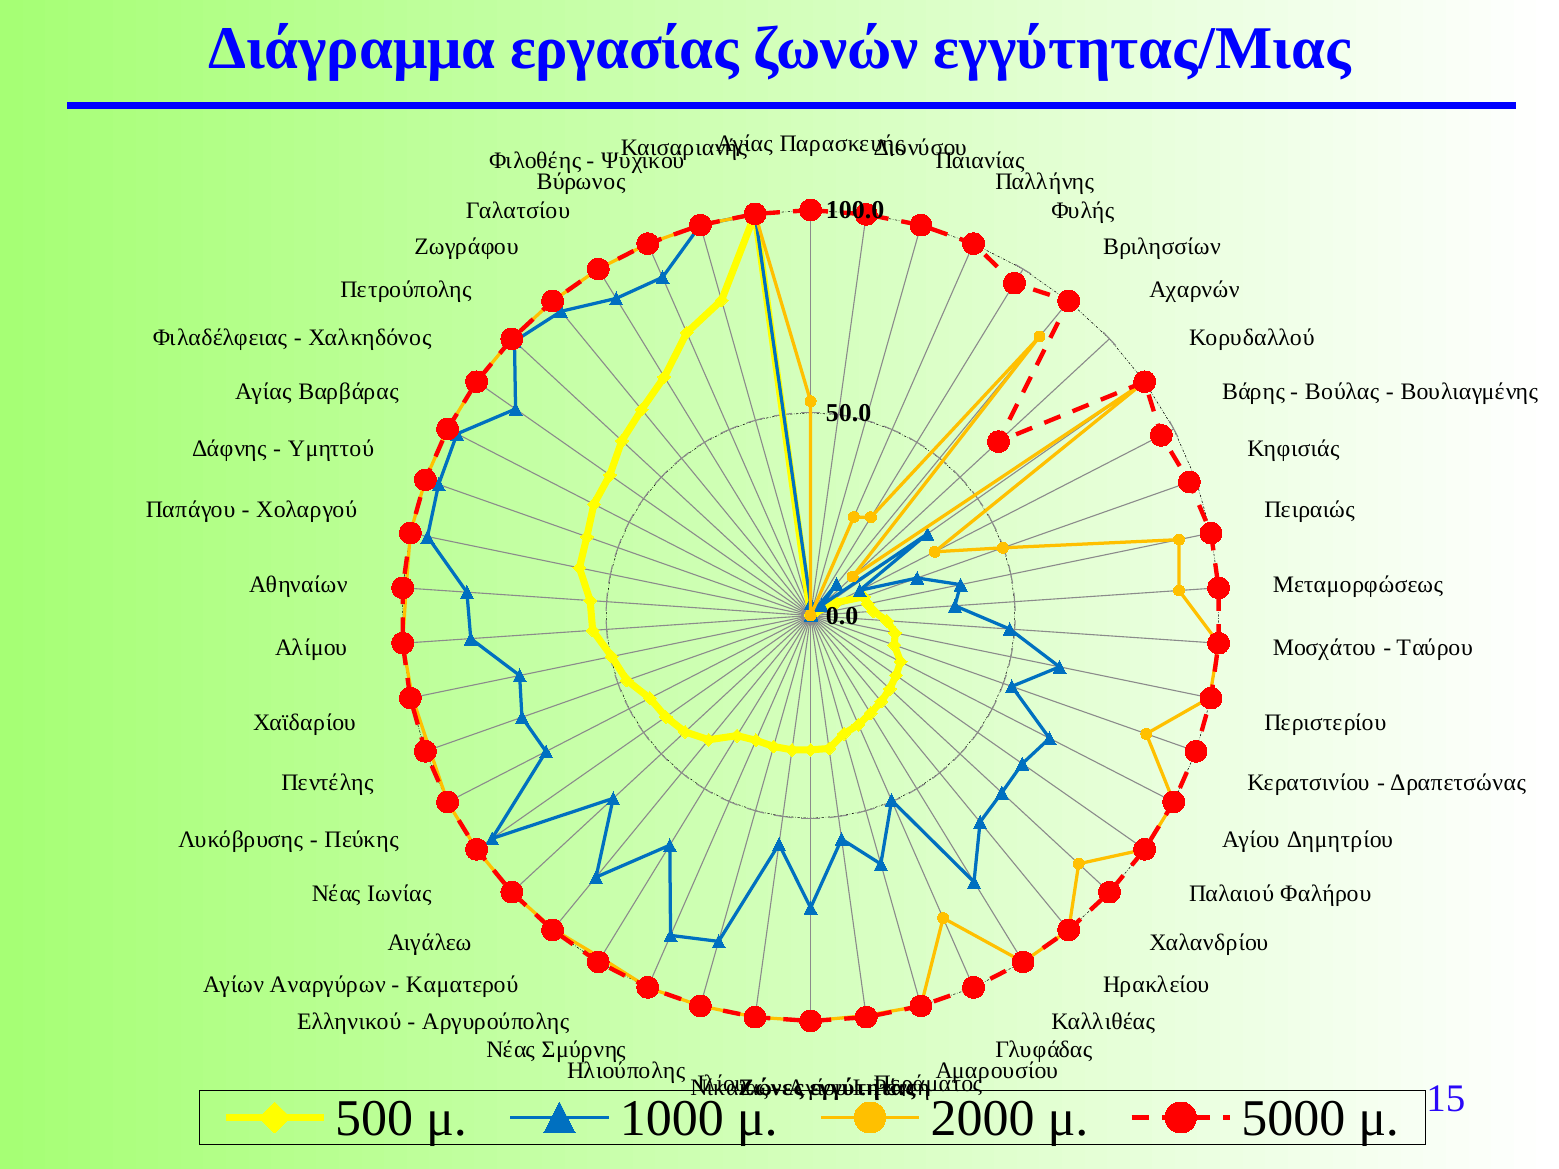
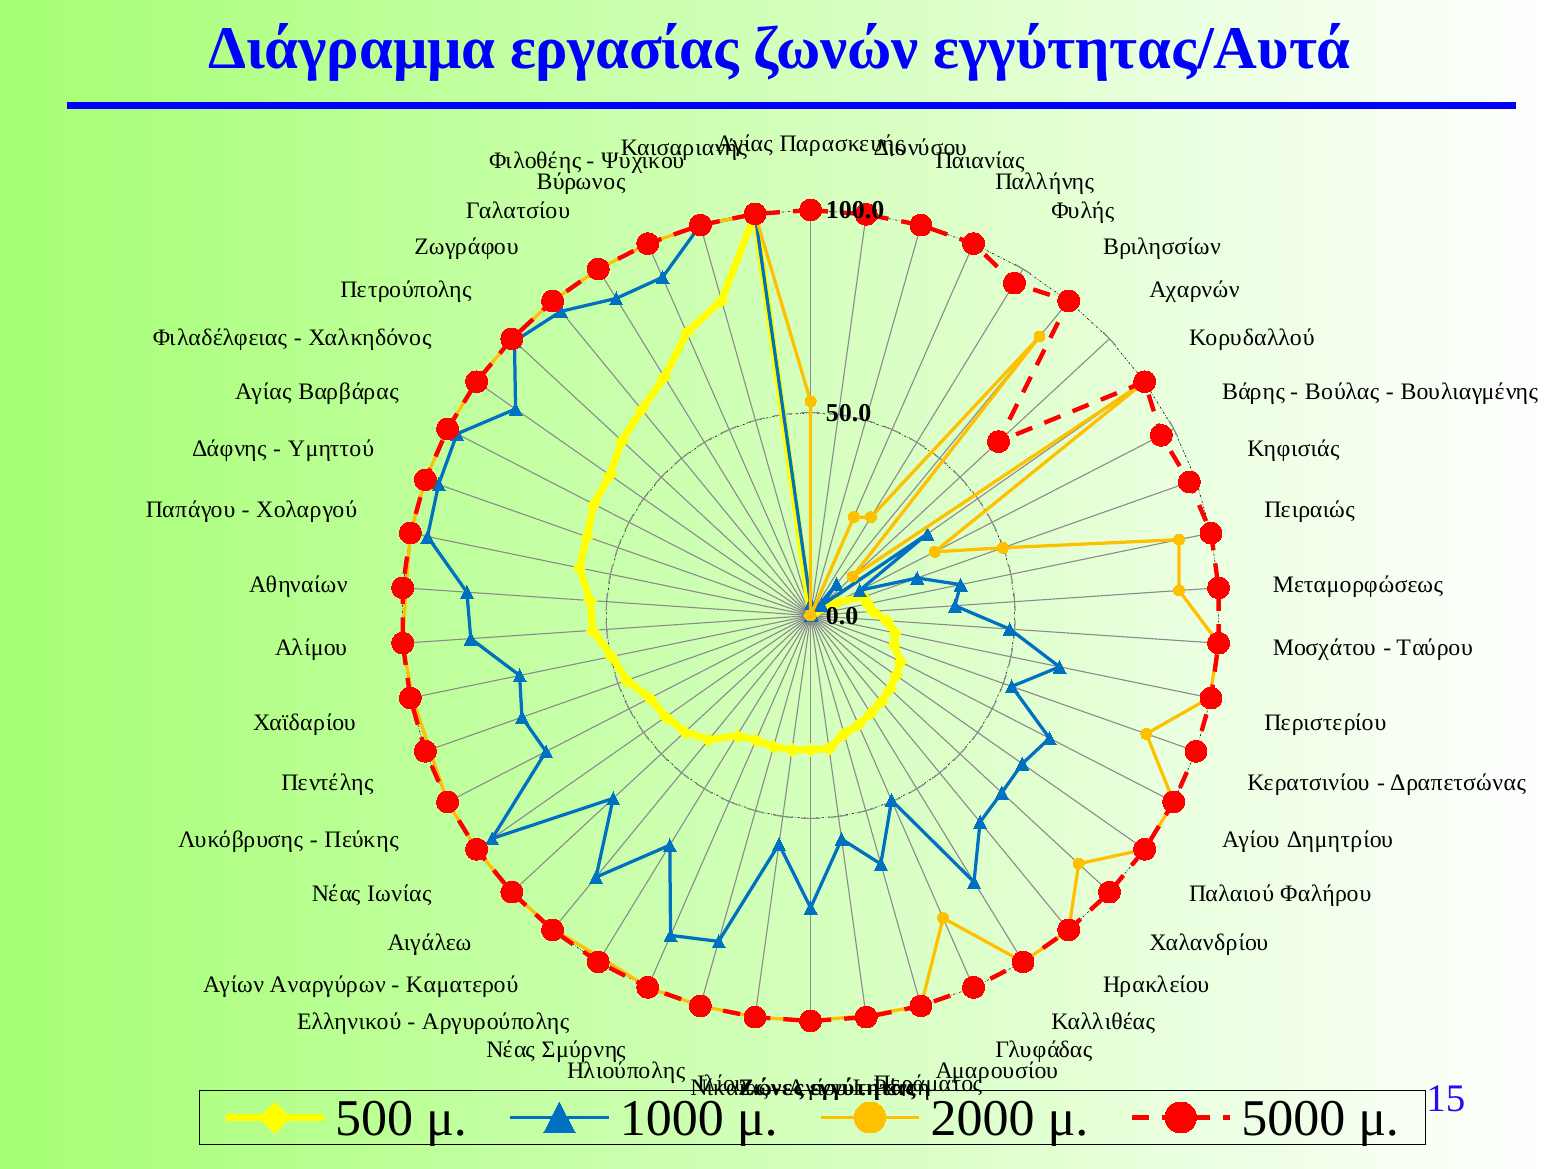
εγγύτητας/Μιας: εγγύτητας/Μιας -> εγγύτητας/Αυτά
